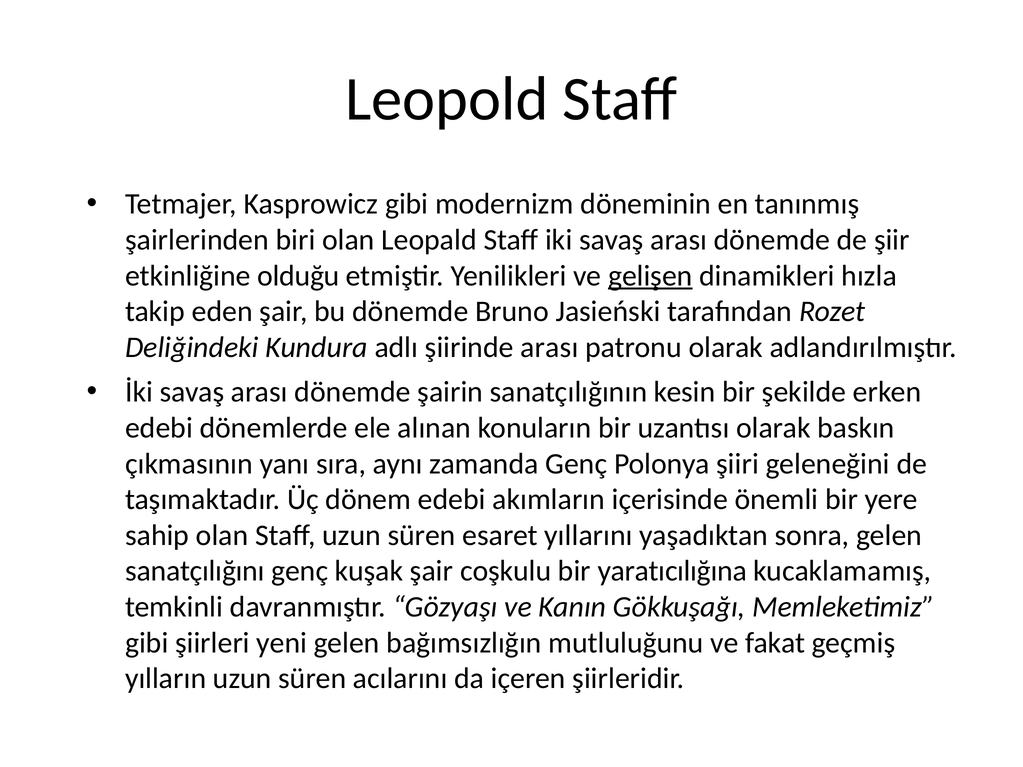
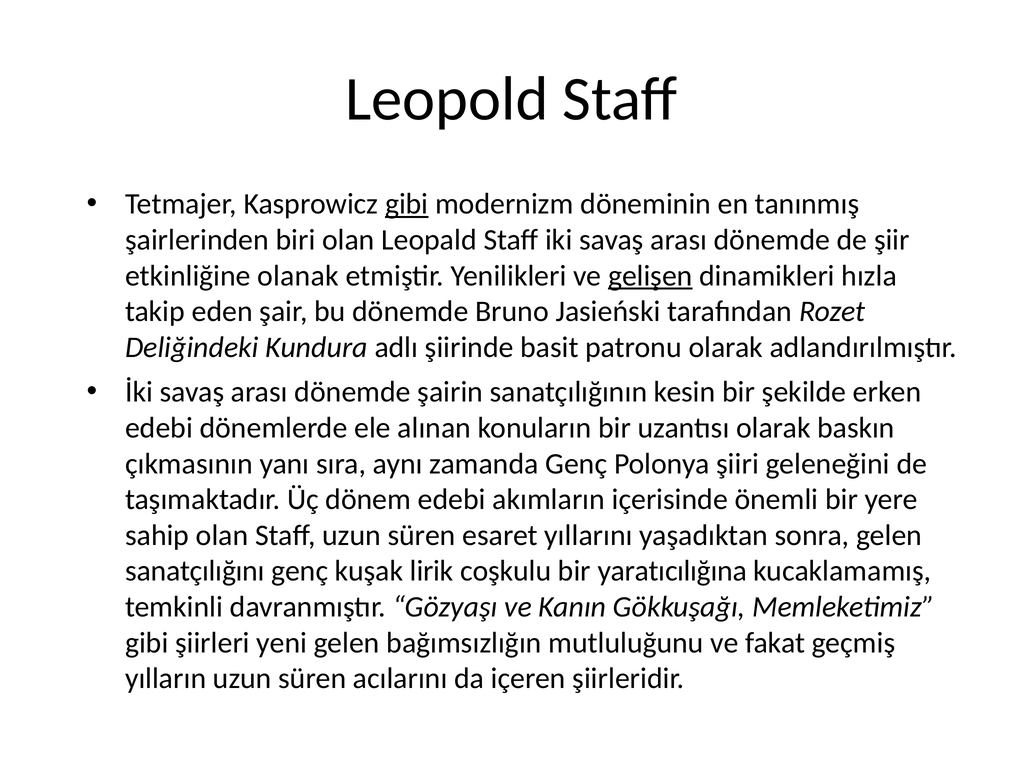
gibi at (407, 204) underline: none -> present
olduğu: olduğu -> olanak
şiirinde arası: arası -> basit
kuşak şair: şair -> lirik
